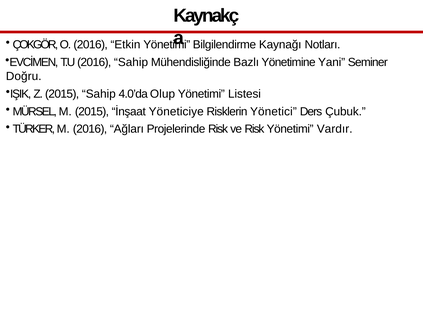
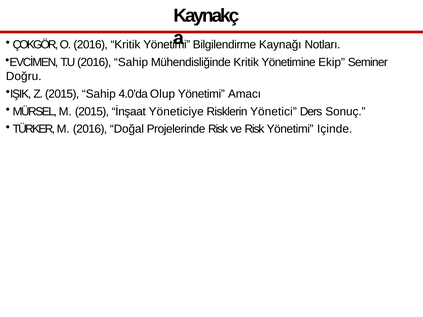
2016 Etkin: Etkin -> Kritik
Mühendisliğinde Bazlı: Bazlı -> Kritik
Yani: Yani -> Ekip
Listesi: Listesi -> Amacı
Çubuk: Çubuk -> Sonuç
Ağları: Ağları -> Doğal
Vardır: Vardır -> Içinde
